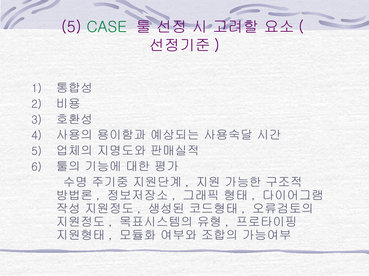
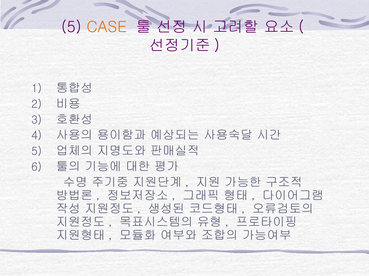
CASE colour: green -> orange
